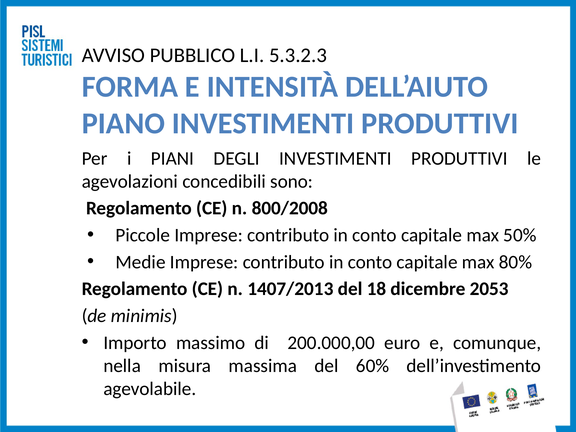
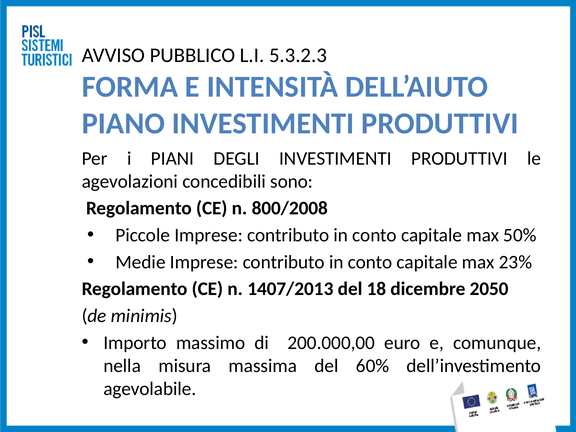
80%: 80% -> 23%
2053: 2053 -> 2050
